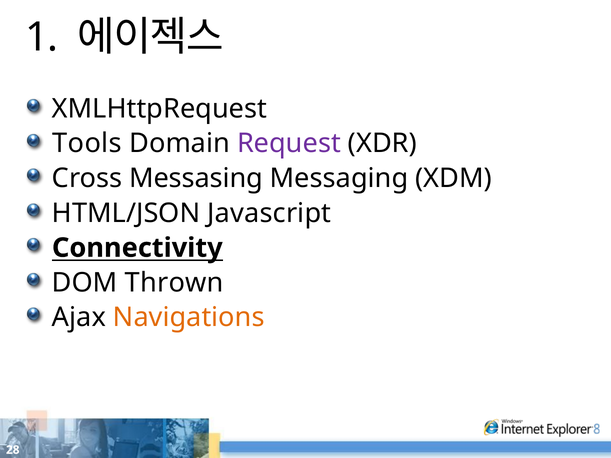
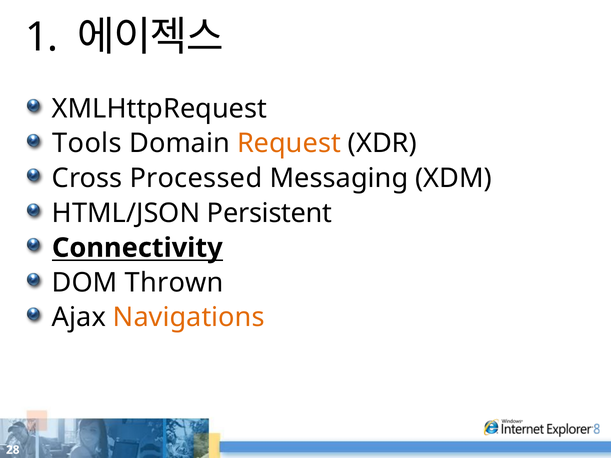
Request colour: purple -> orange
Messasing: Messasing -> Processed
Javascript: Javascript -> Persistent
